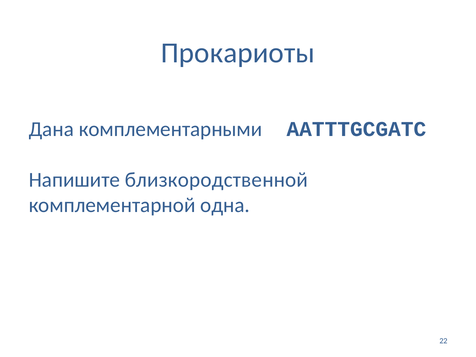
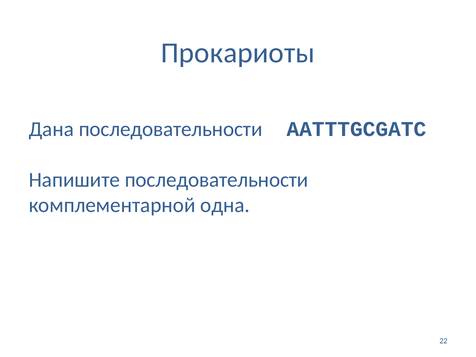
Дана комплементарными: комплементарными -> последовательности
Напишите близкородственной: близкородственной -> последовательности
